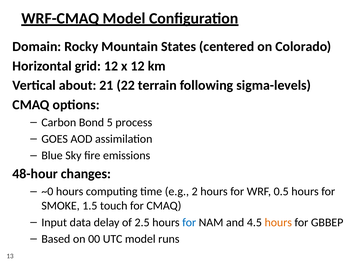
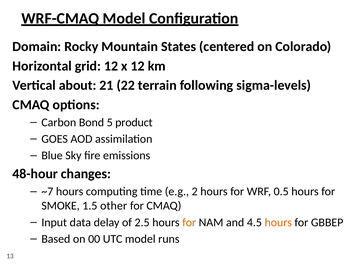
process: process -> product
~0: ~0 -> ~7
touch: touch -> other
for at (189, 222) colour: blue -> orange
